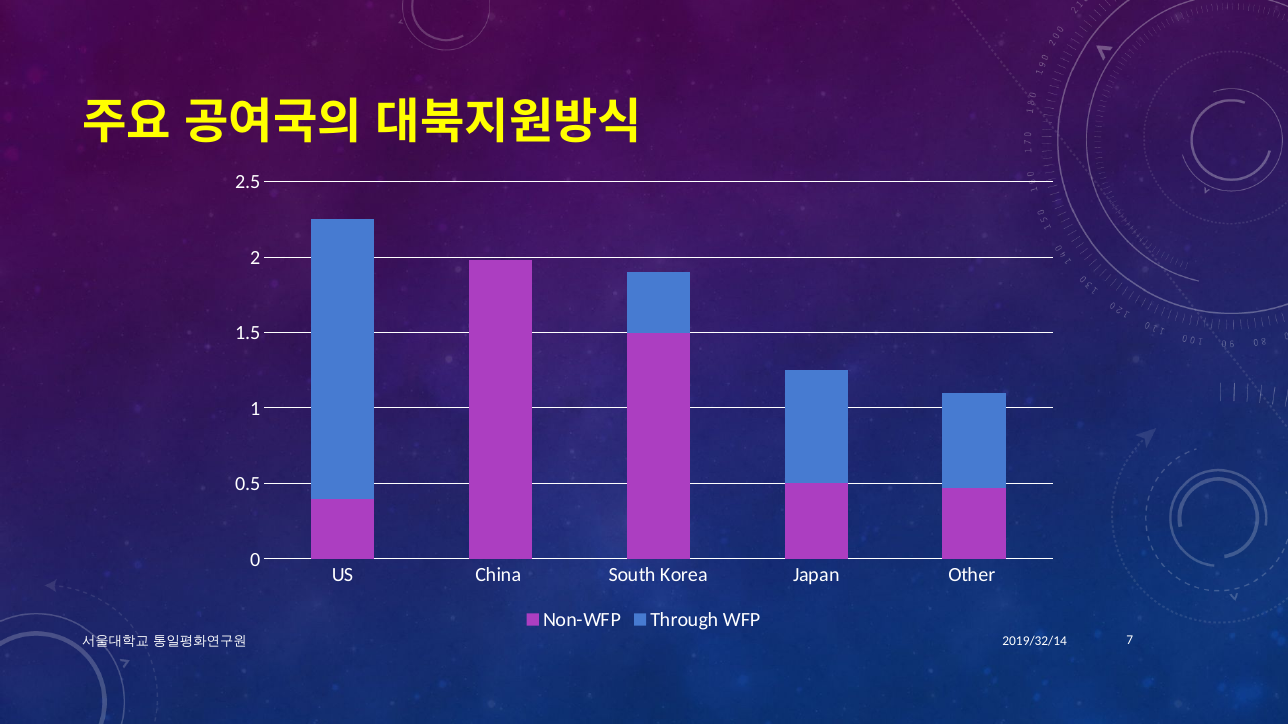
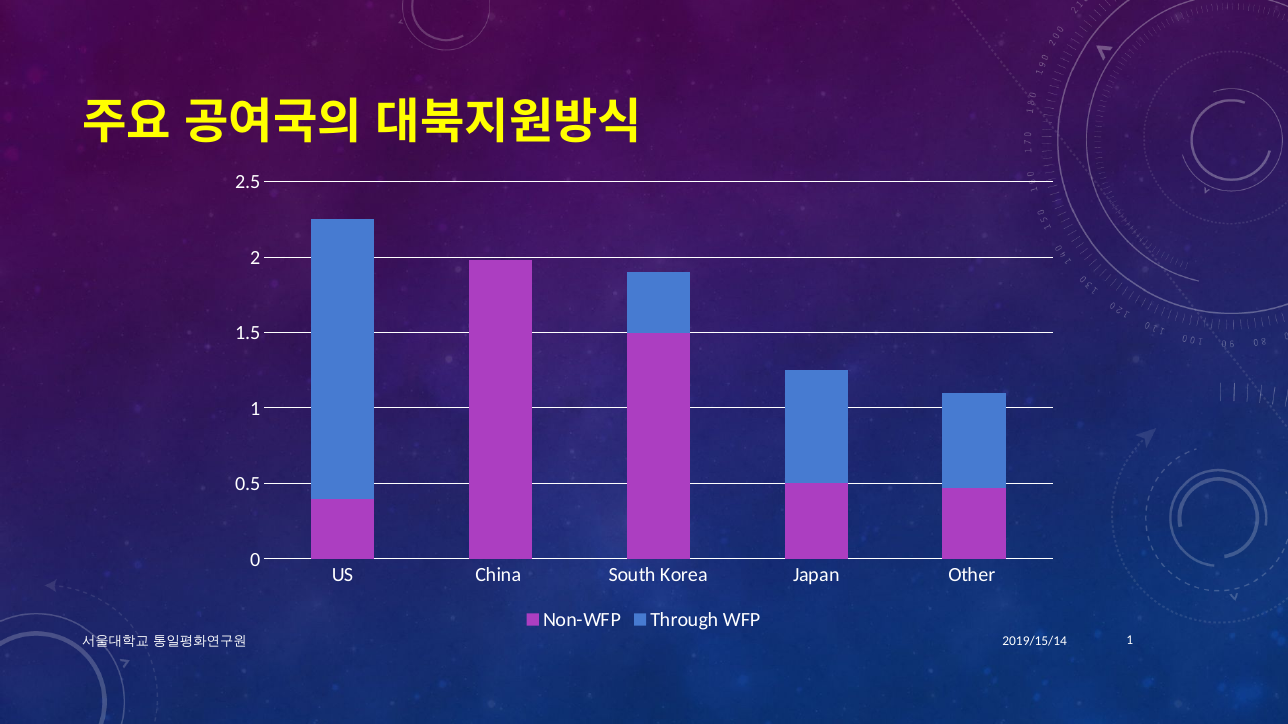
2019/32/14: 2019/32/14 -> 2019/15/14
7 at (1130, 641): 7 -> 1
